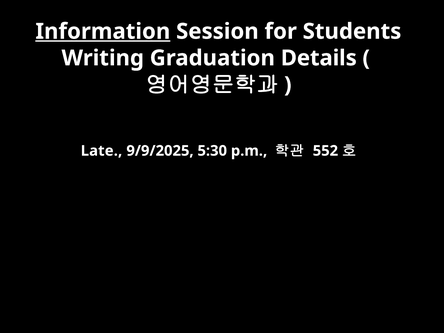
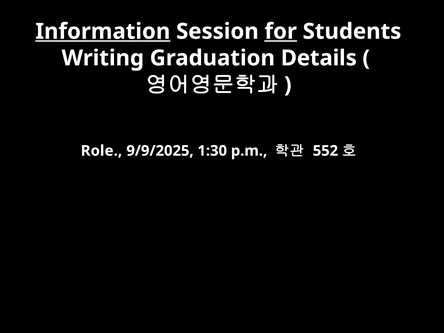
for underline: none -> present
Late: Late -> Role
5:30: 5:30 -> 1:30
